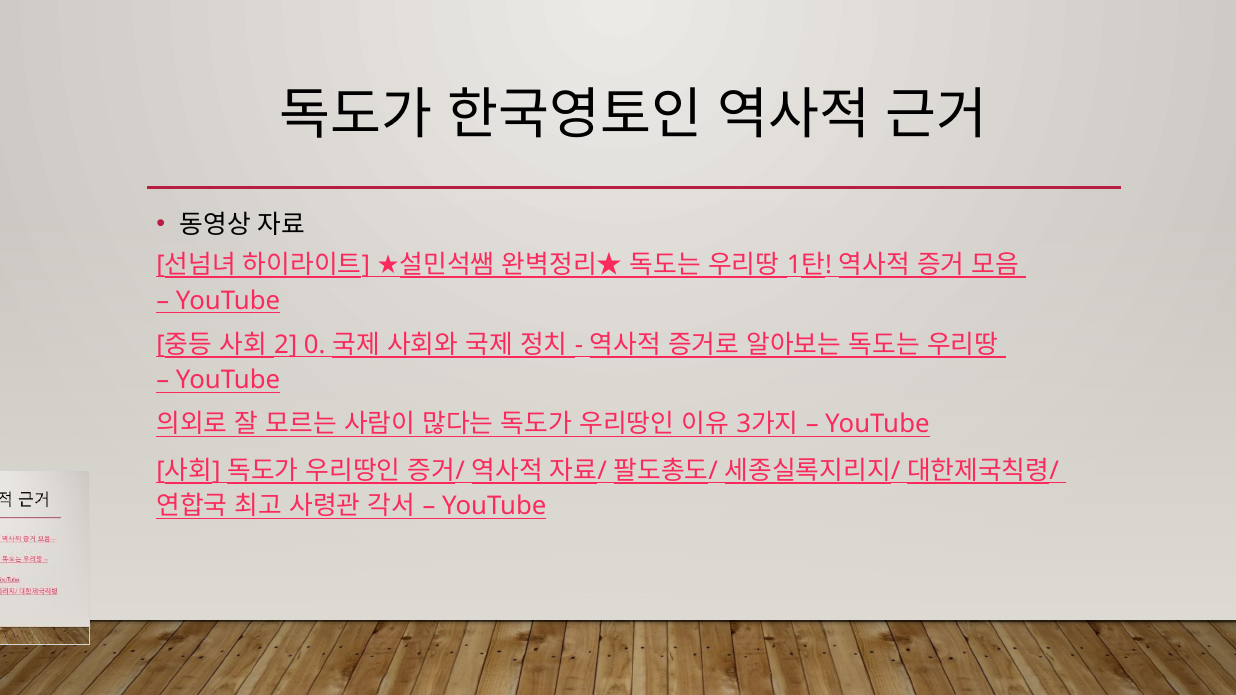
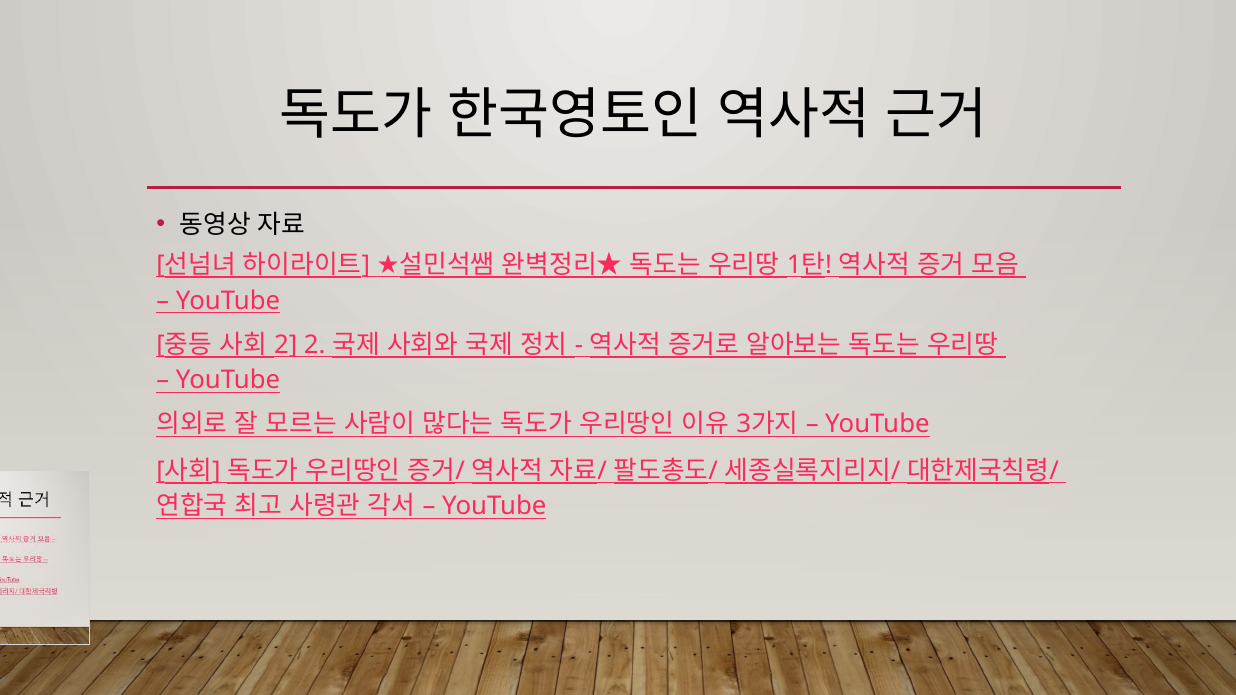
2 0: 0 -> 2
